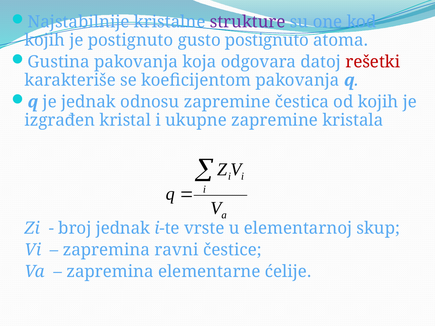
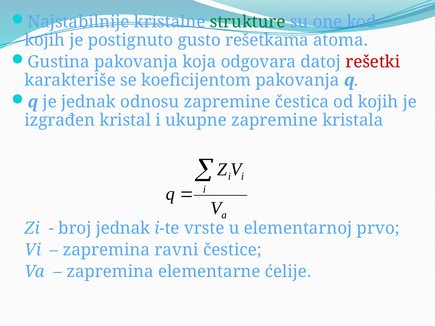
strukture colour: purple -> green
gusto postignuto: postignuto -> rešetkama
skup: skup -> prvo
